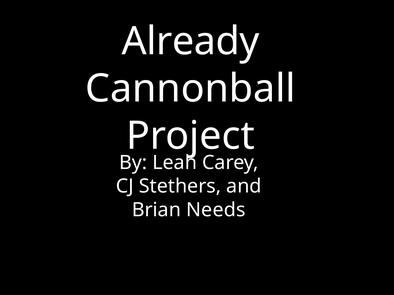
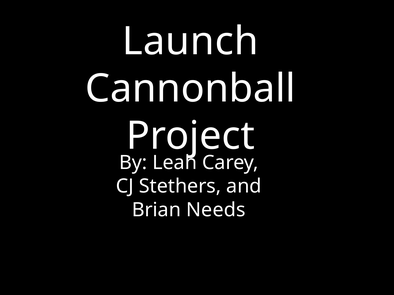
Already: Already -> Launch
